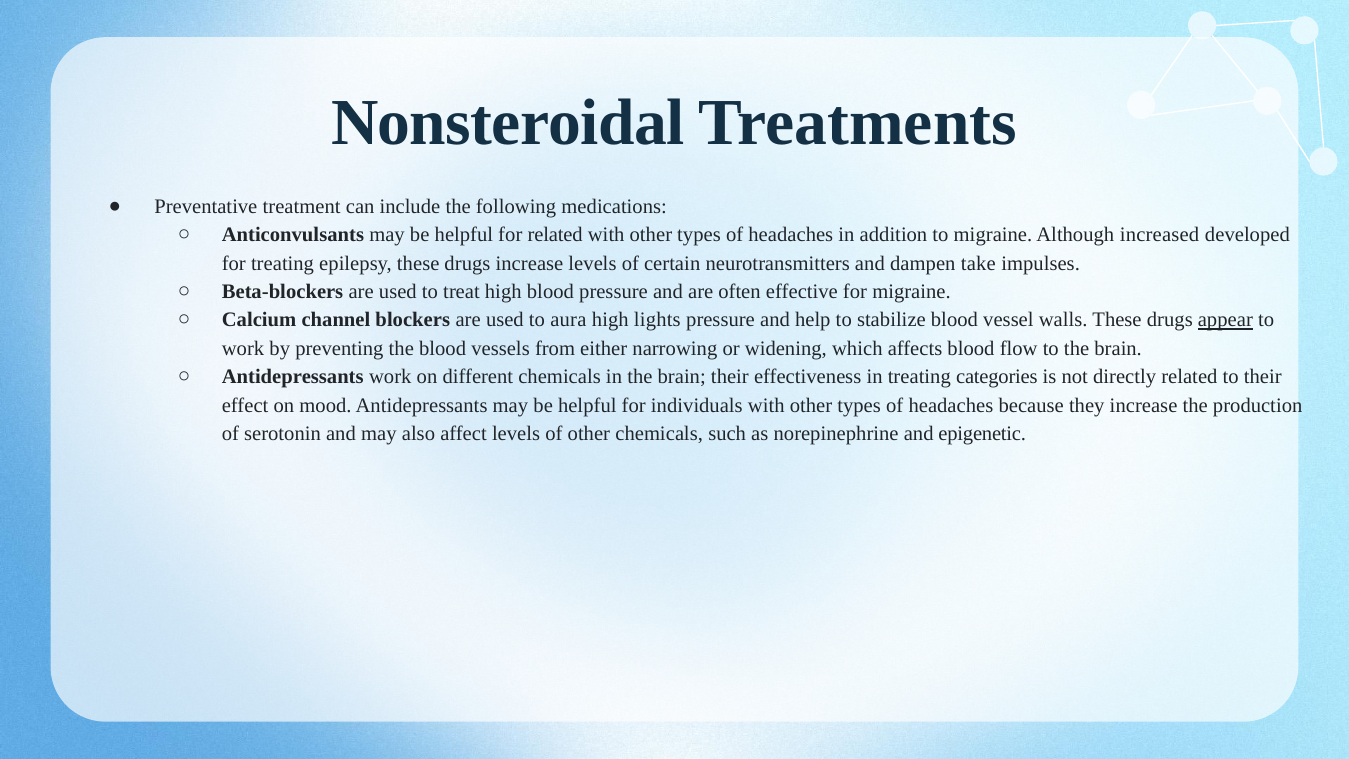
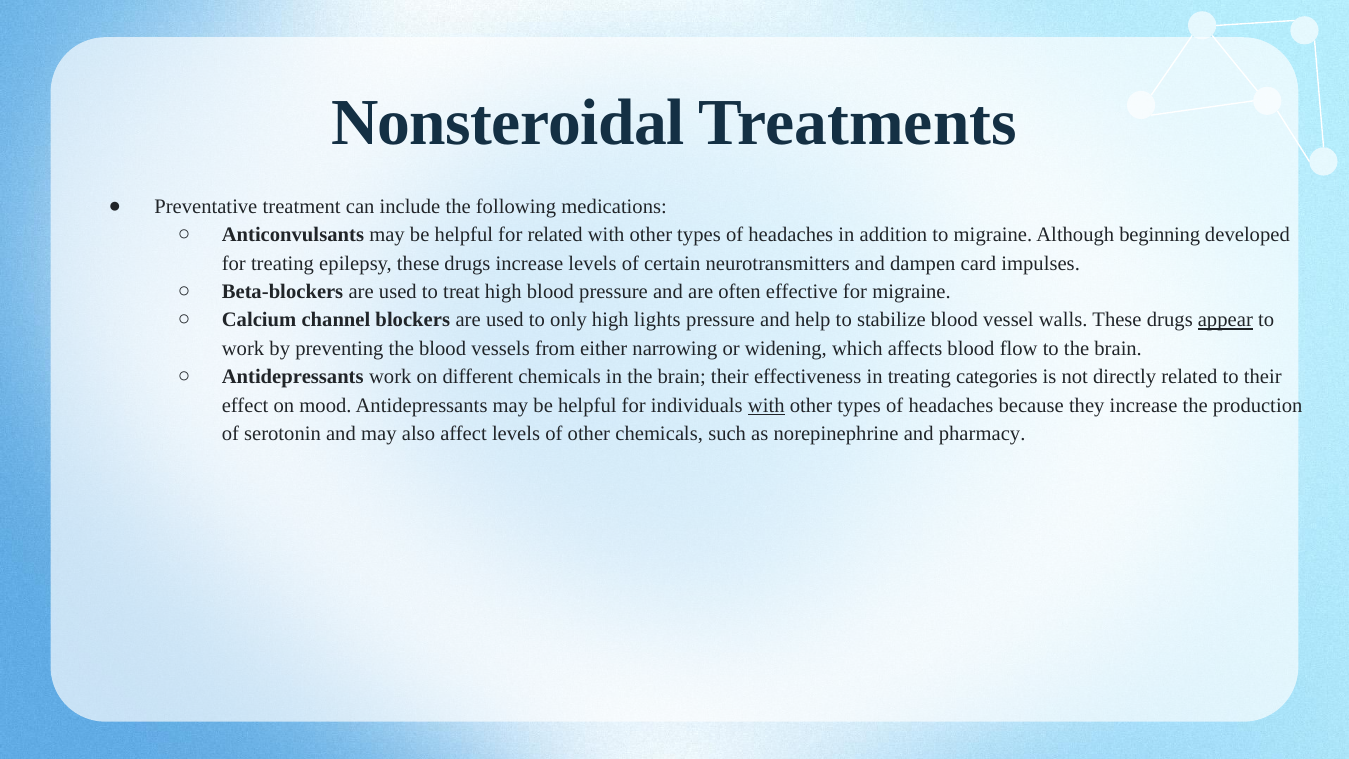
increased: increased -> beginning
take: take -> card
aura: aura -> only
with at (766, 405) underline: none -> present
epigenetic: epigenetic -> pharmacy
